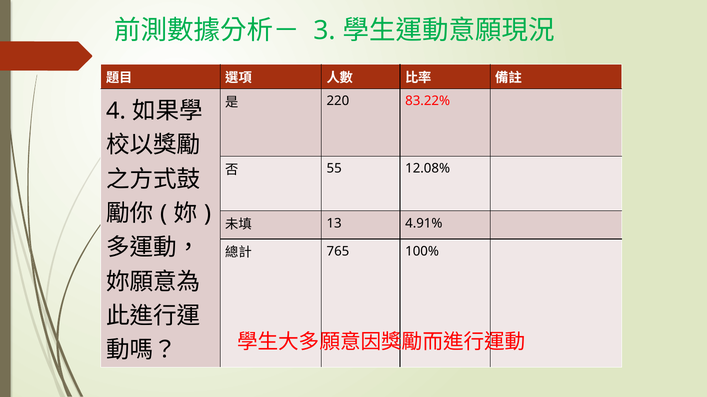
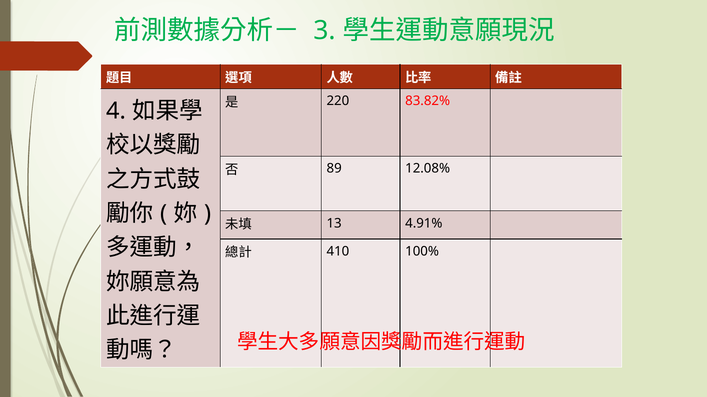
83.22%: 83.22% -> 83.82%
55: 55 -> 89
765: 765 -> 410
